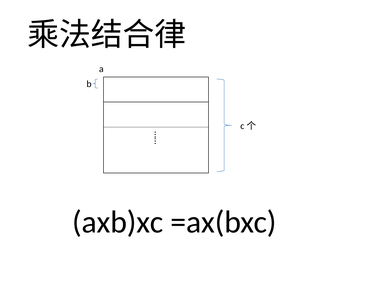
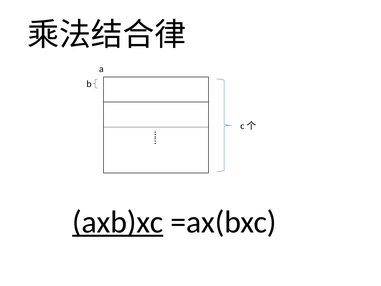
axb)xc underline: none -> present
